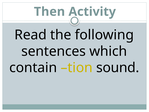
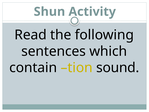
Then: Then -> Shun
